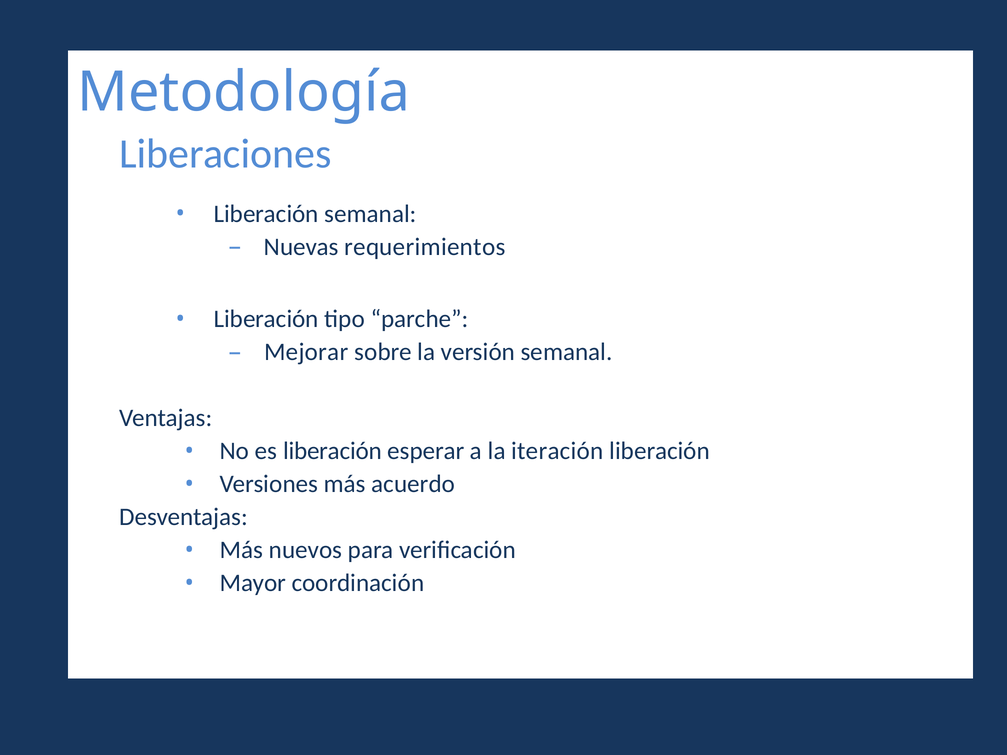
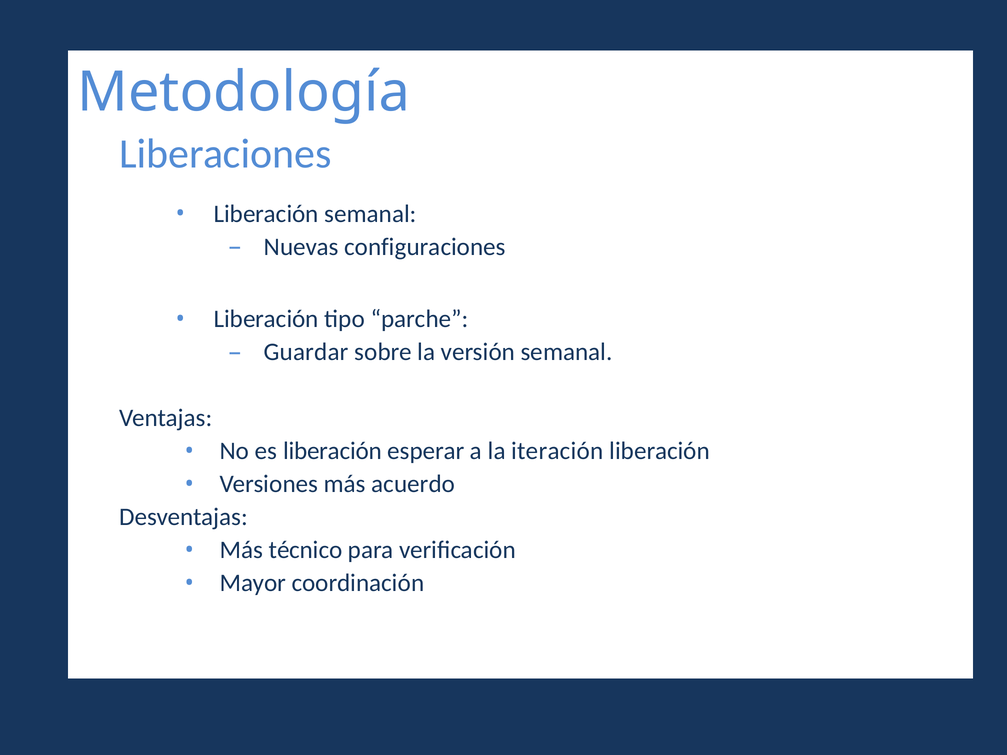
requerimientos: requerimientos -> configuraciones
Mejorar: Mejorar -> Guardar
nuevos: nuevos -> técnico
